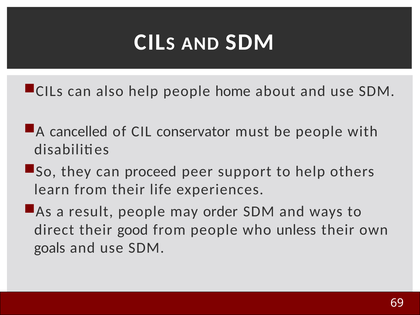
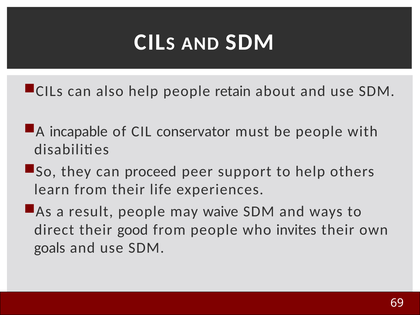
home: home -> retain
cancelled: cancelled -> incapable
order: order -> waive
unless: unless -> invites
